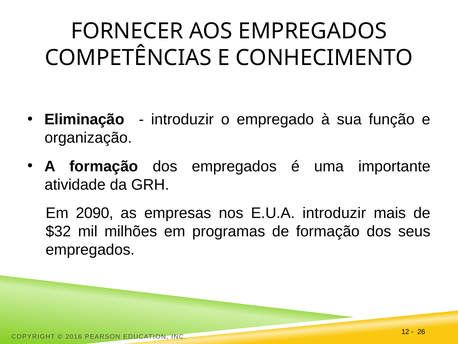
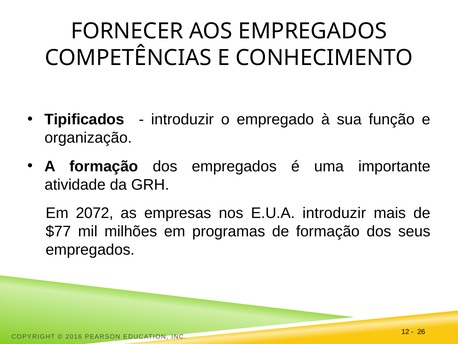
Eliminação: Eliminação -> Tipificados
2090: 2090 -> 2072
$32: $32 -> $77
